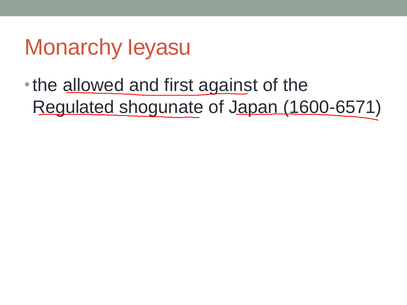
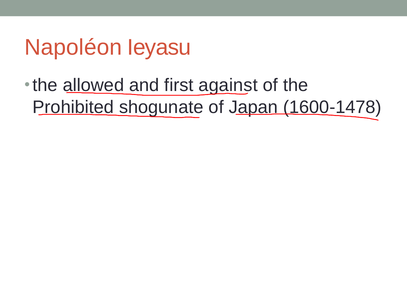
Monarchy: Monarchy -> Napoléon
Regulated: Regulated -> Prohibited
1600-6571: 1600-6571 -> 1600-1478
